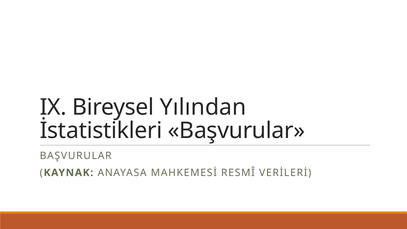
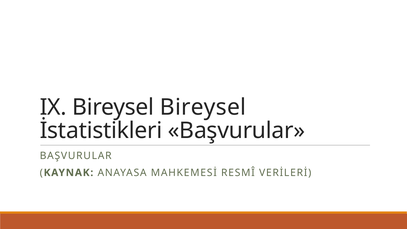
Bireysel Yılından: Yılından -> Bireysel
